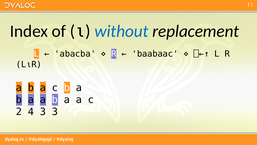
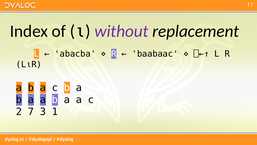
without colour: blue -> purple
4: 4 -> 7
3 3: 3 -> 1
